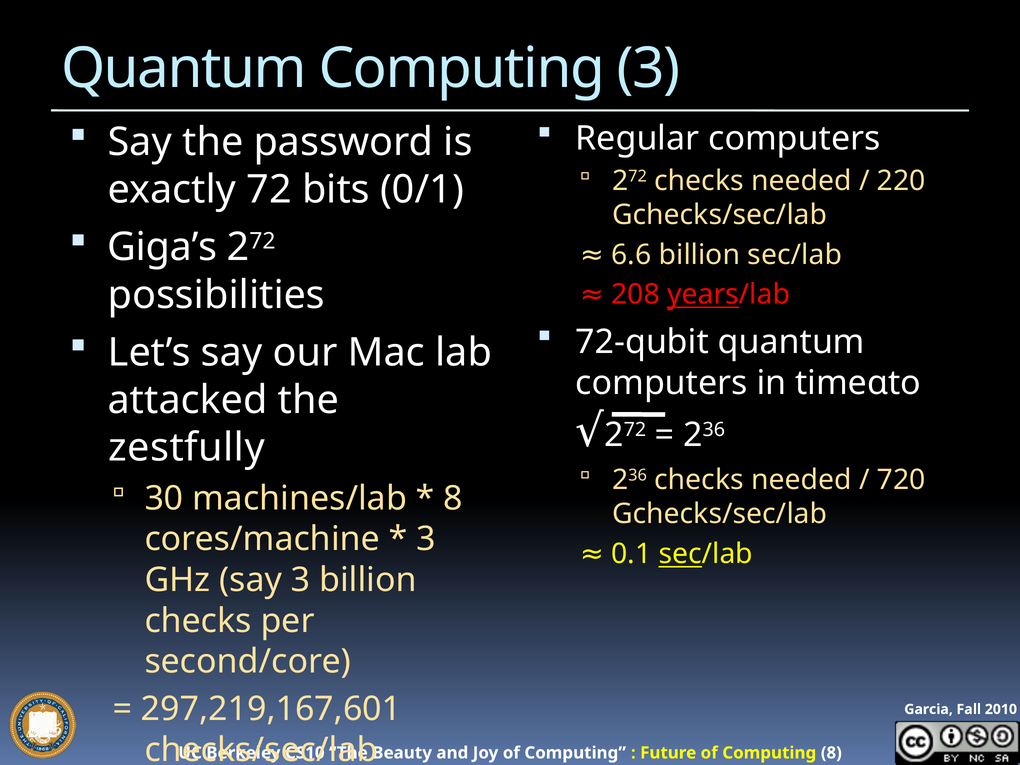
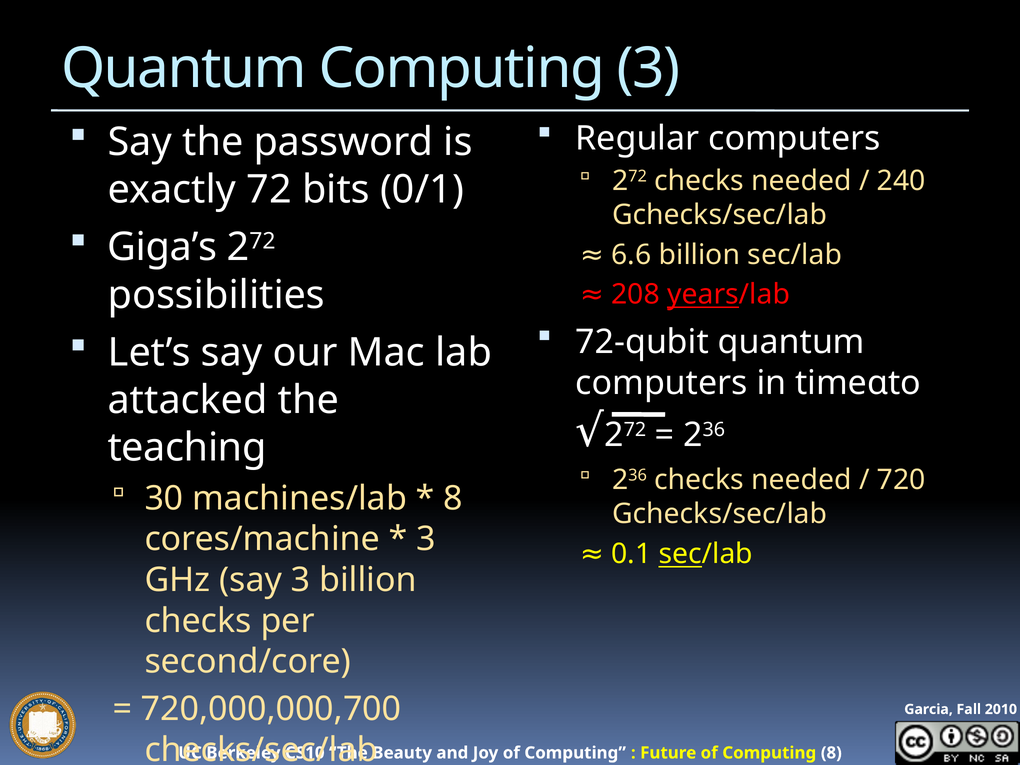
220: 220 -> 240
zestfully: zestfully -> teaching
297,219,167,601: 297,219,167,601 -> 720,000,000,700
